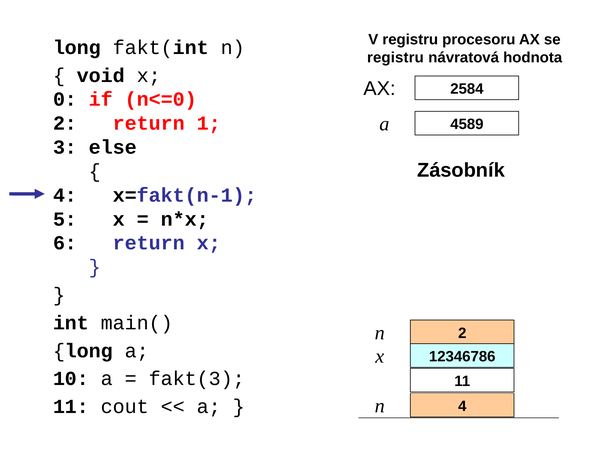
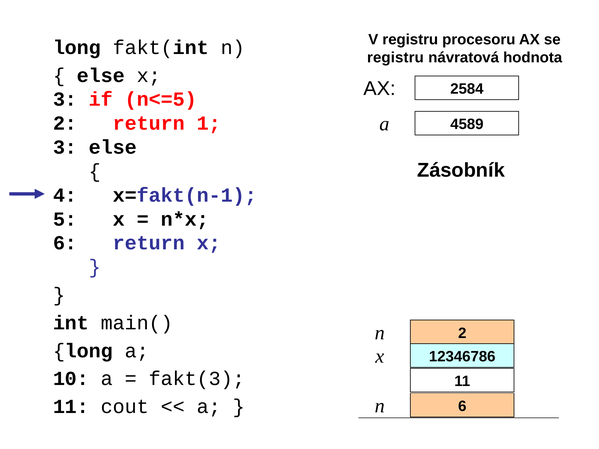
void at (101, 75): void -> else
0 at (65, 99): 0 -> 3
n<=0: n<=0 -> n<=5
4 at (462, 406): 4 -> 6
